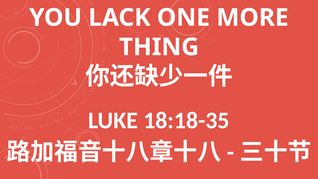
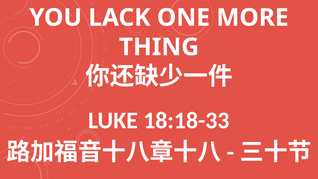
18:18-35: 18:18-35 -> 18:18-33
